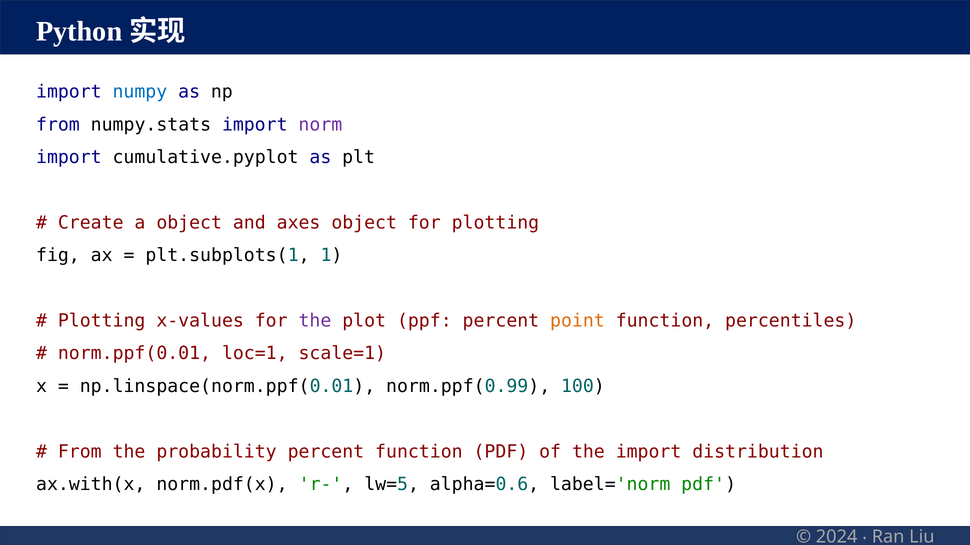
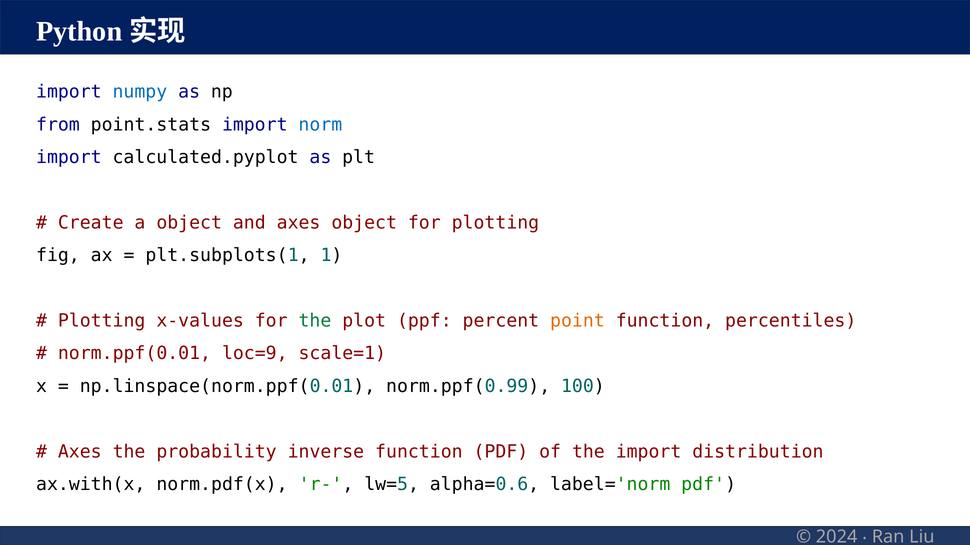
numpy.stats: numpy.stats -> point.stats
norm colour: purple -> blue
cumulative.pyplot: cumulative.pyplot -> calculated.pyplot
the at (315, 321) colour: purple -> green
loc=1: loc=1 -> loc=9
From at (80, 452): From -> Axes
probability percent: percent -> inverse
